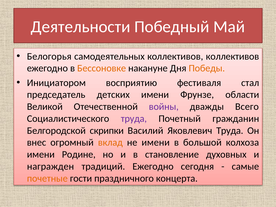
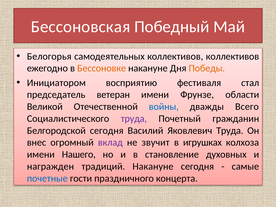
Деятельности: Деятельности -> Бессоновская
детских: детских -> ветеран
войны colour: purple -> blue
Белгородской скрипки: скрипки -> сегодня
вклад colour: orange -> purple
не имени: имени -> звучит
большой: большой -> игрушках
Родине: Родине -> Нашего
традиций Ежегодно: Ежегодно -> Накануне
почетные colour: orange -> blue
